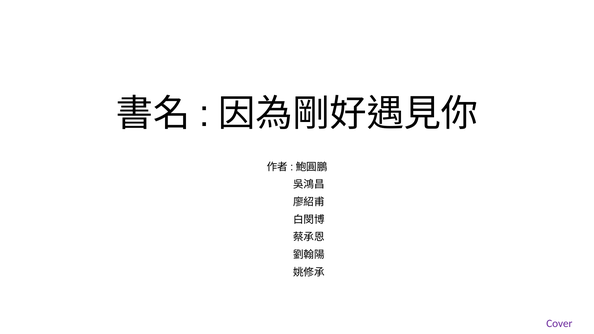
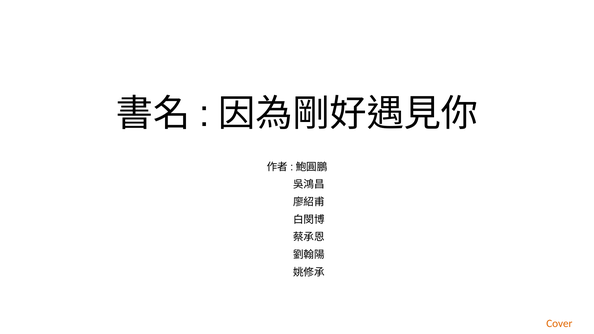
Cover colour: purple -> orange
